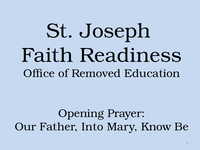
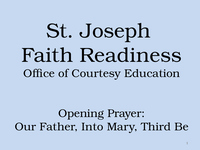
Removed: Removed -> Courtesy
Know: Know -> Third
